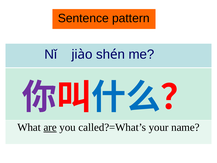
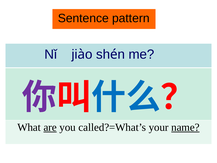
name underline: none -> present
